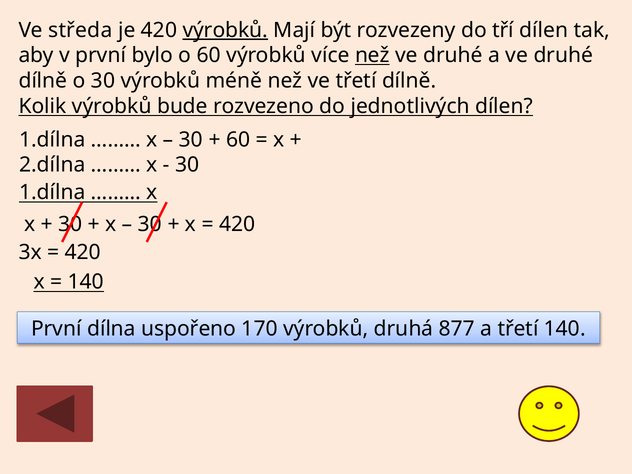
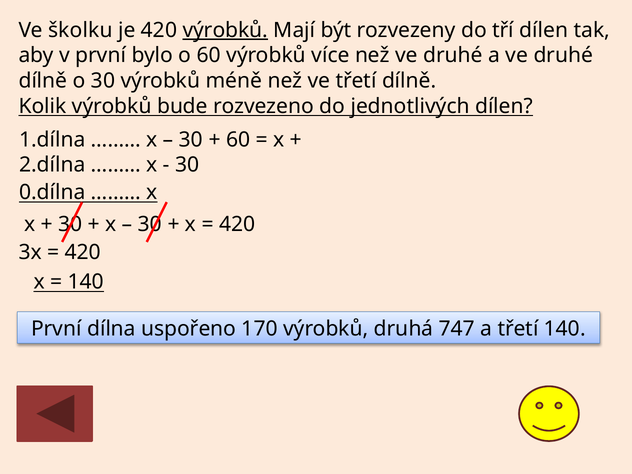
středa: středa -> školku
než at (372, 56) underline: present -> none
1.dílna at (52, 192): 1.dílna -> 0.dílna
877: 877 -> 747
